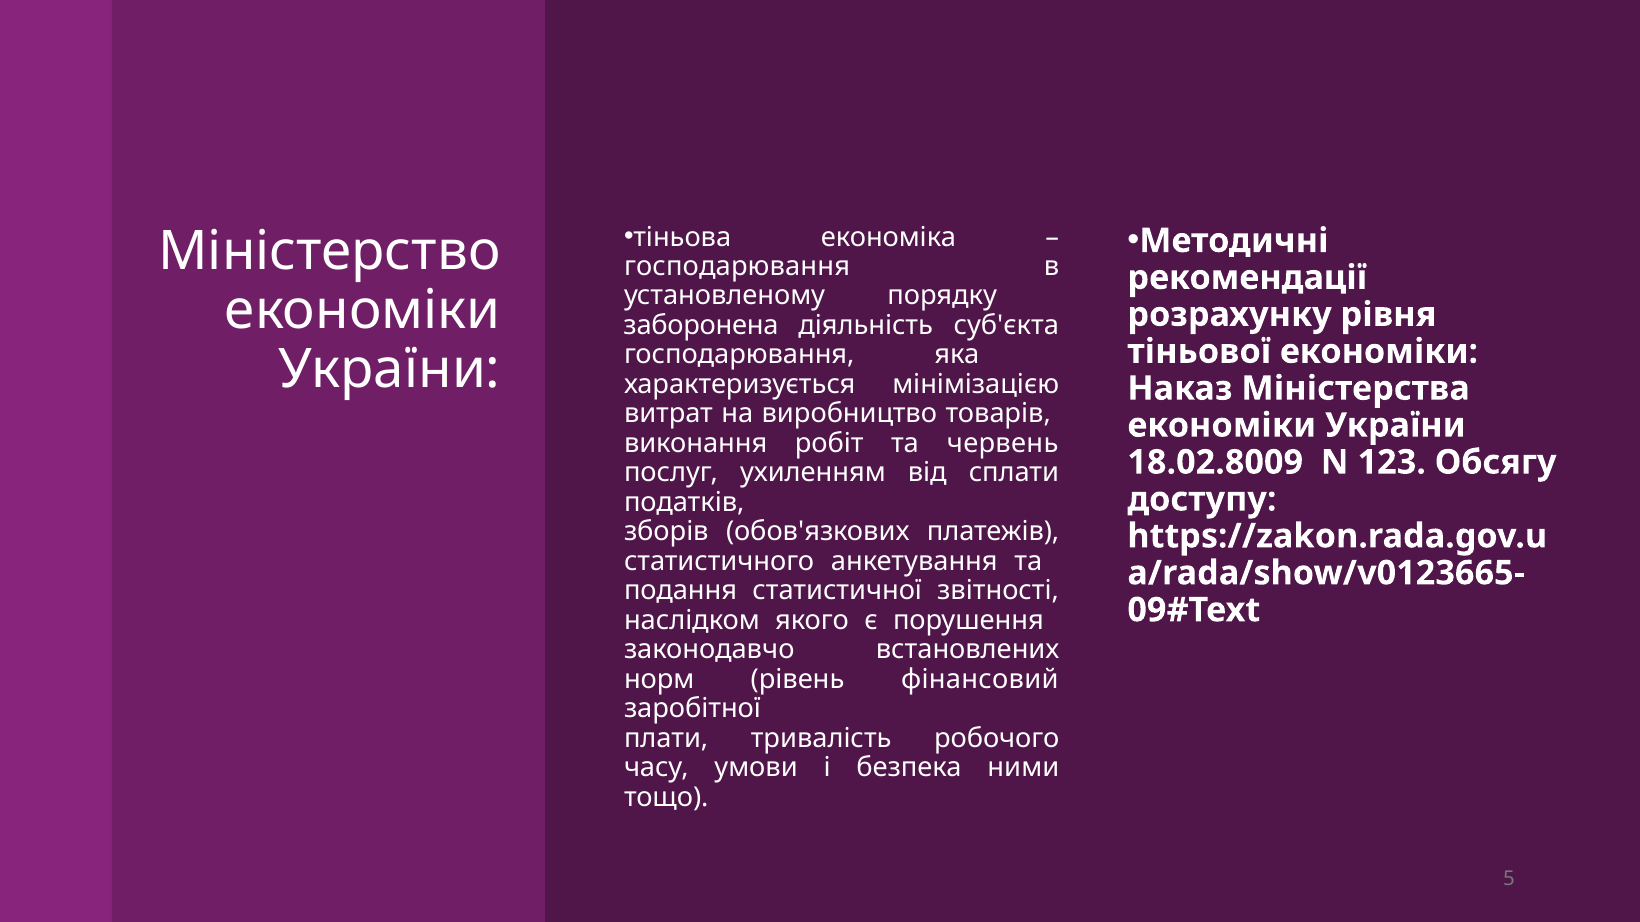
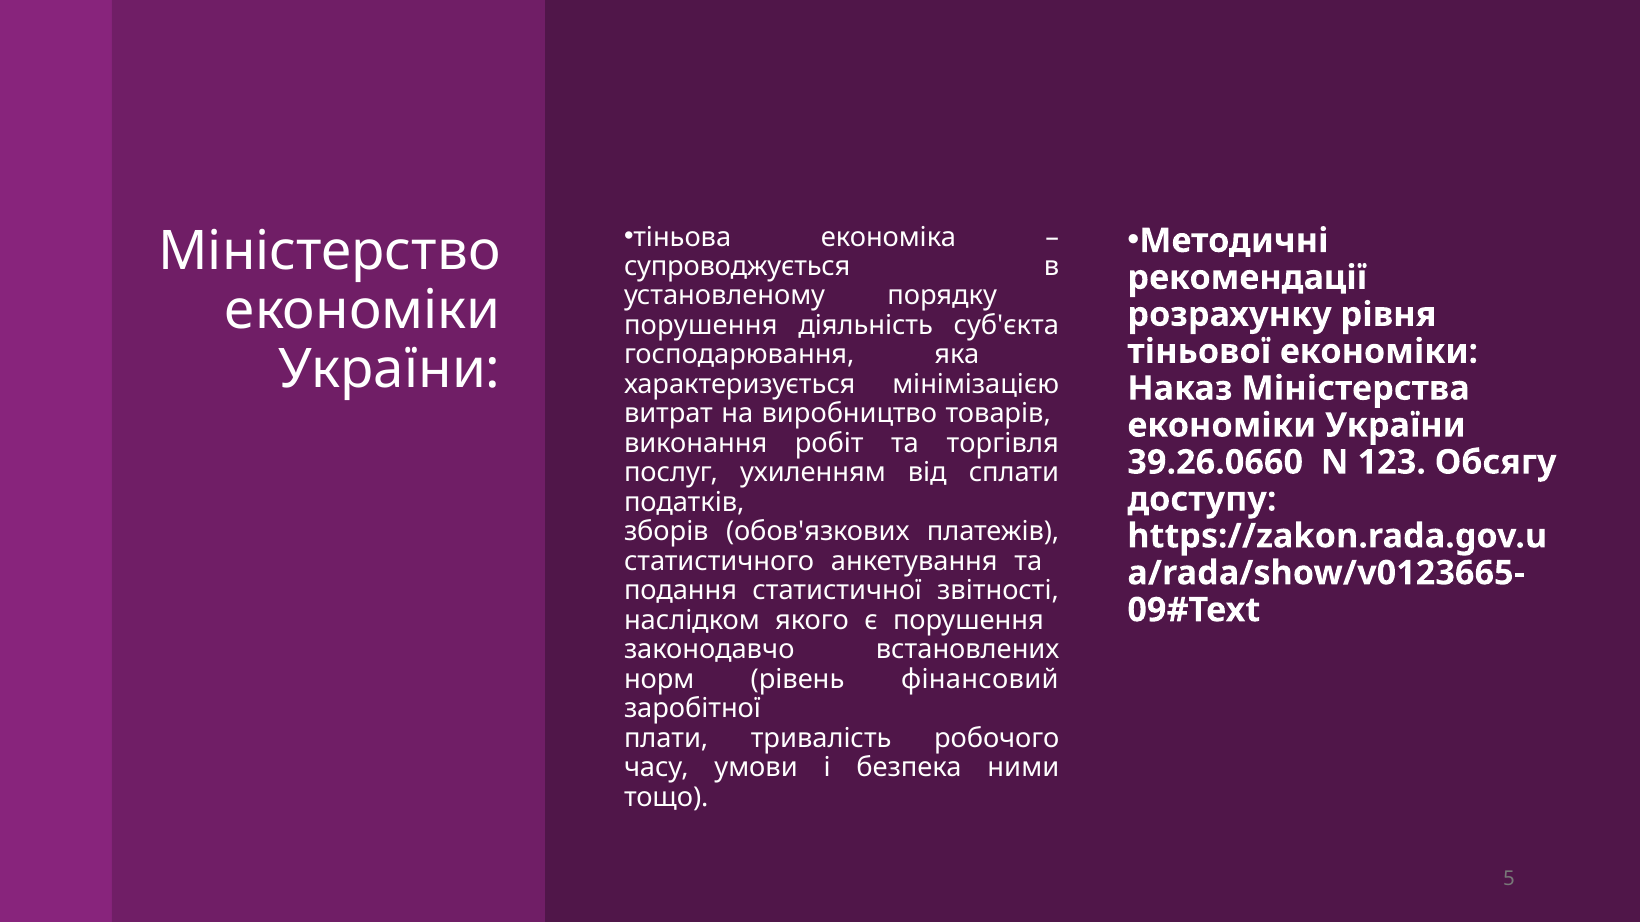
господарювання at (737, 267): господарювання -> супроводжується
заборонена at (701, 326): заборонена -> порушення
червень: червень -> торгівля
18.02.8009: 18.02.8009 -> 39.26.0660
